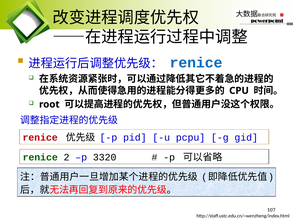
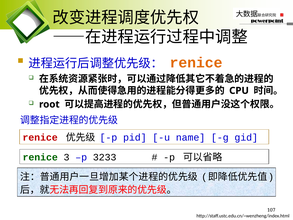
renice at (196, 63) colour: blue -> orange
pcpu: pcpu -> name
2: 2 -> 3
3320: 3320 -> 3233
